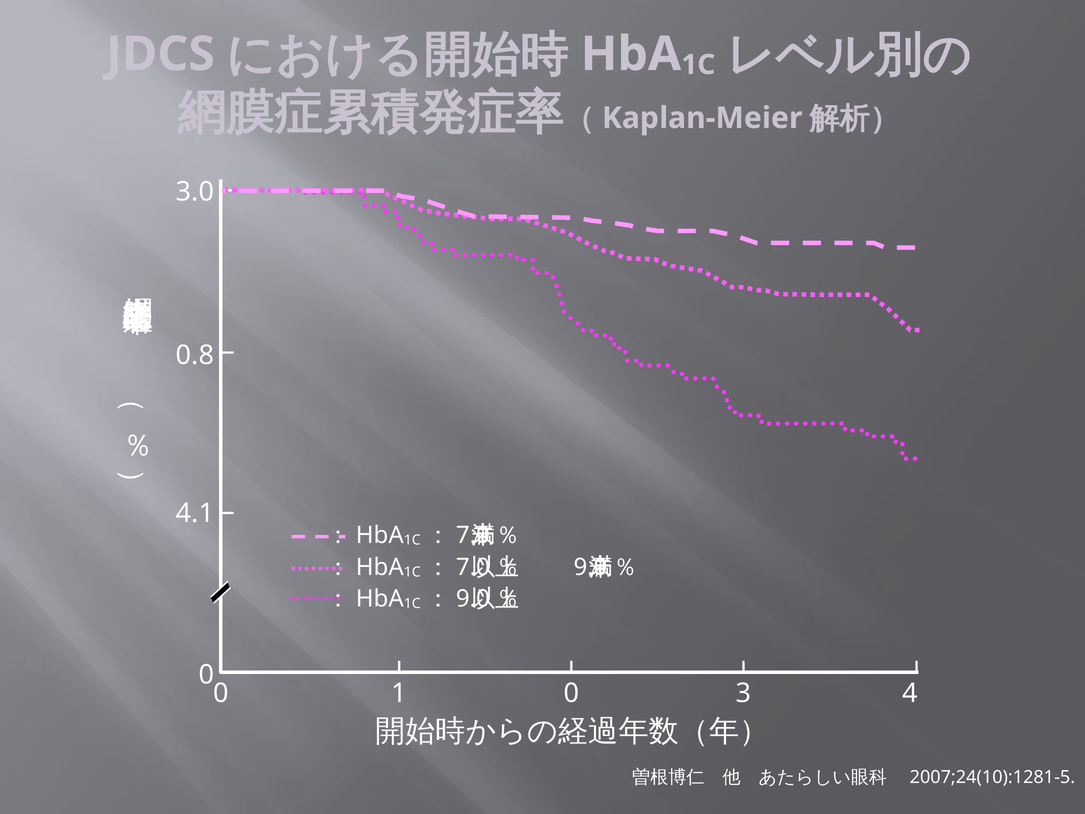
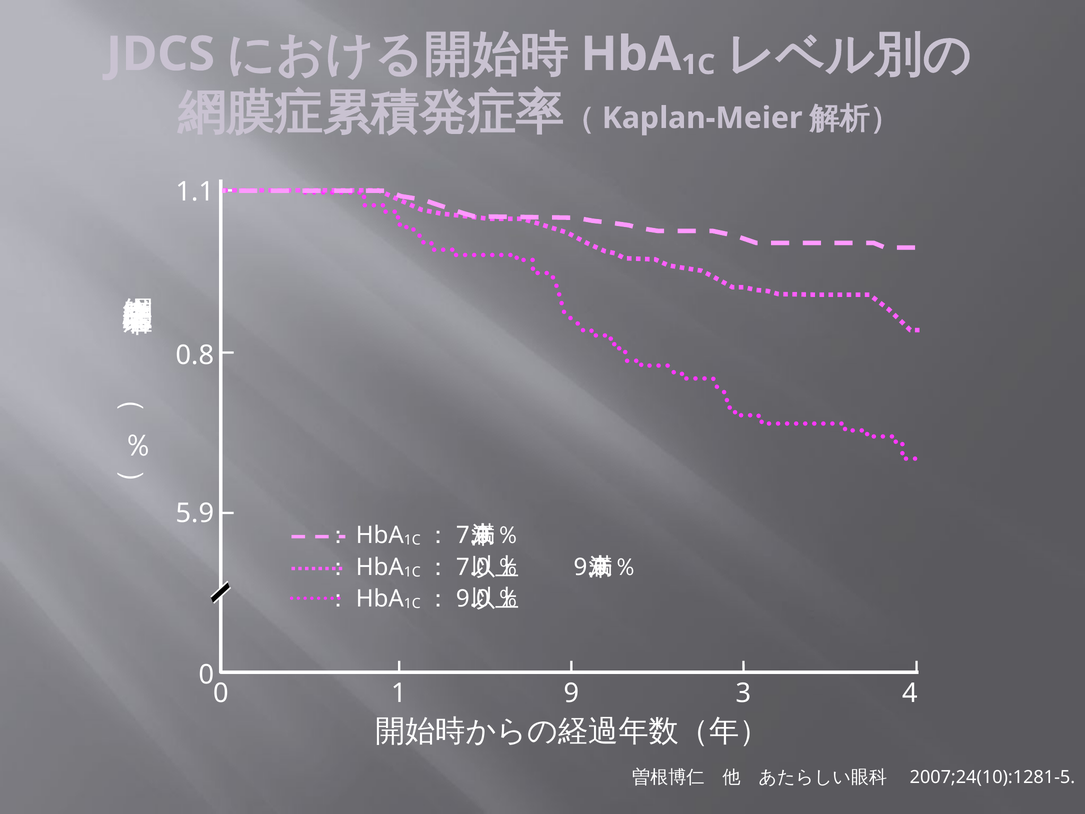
3.0: 3.0 -> 1.1
4.1: 4.1 -> 5.9
1 0: 0 -> 9
